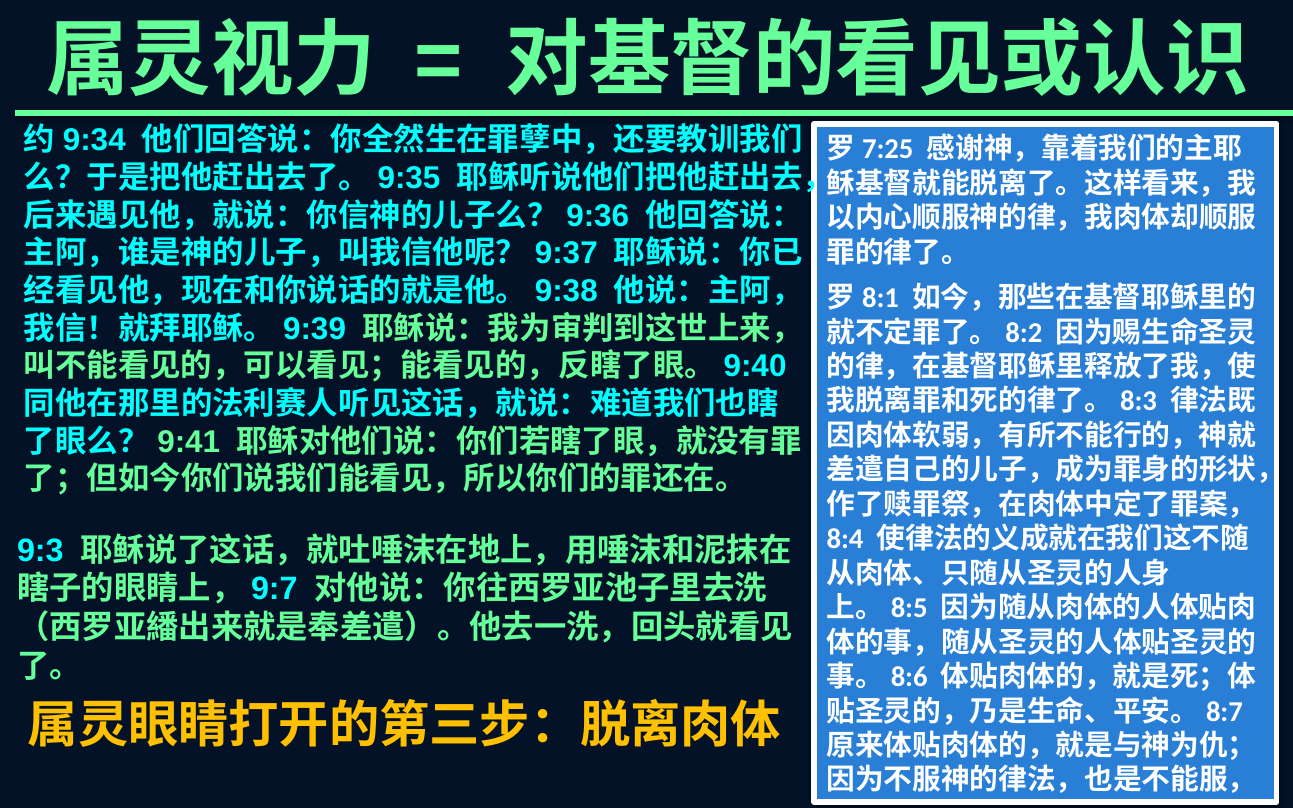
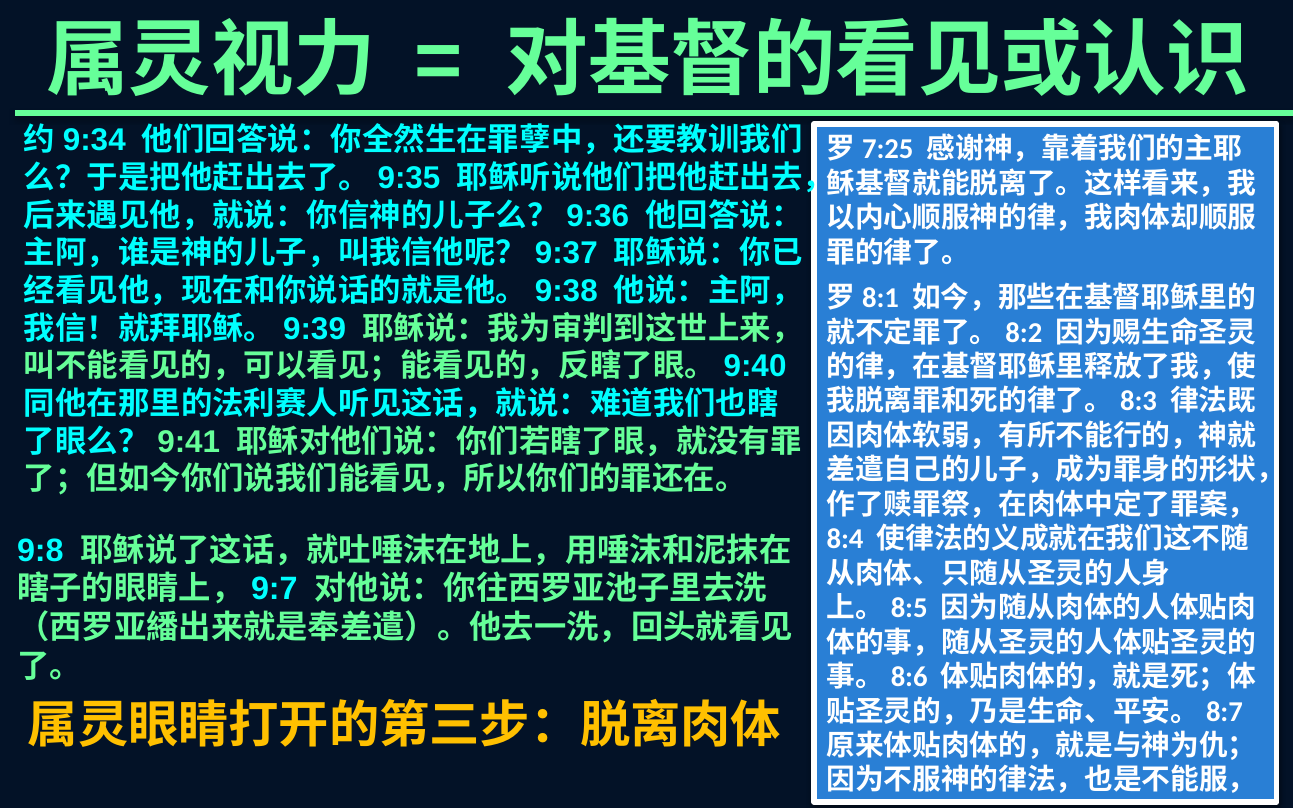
9:3: 9:3 -> 9:8
